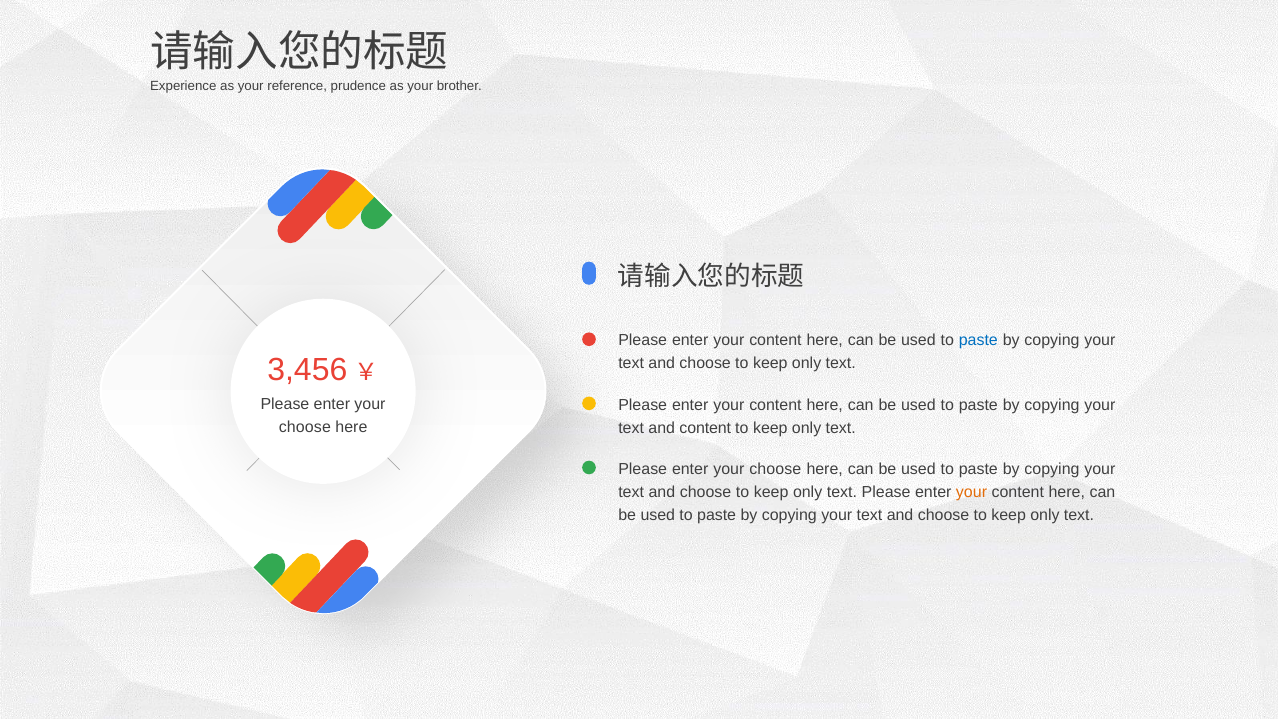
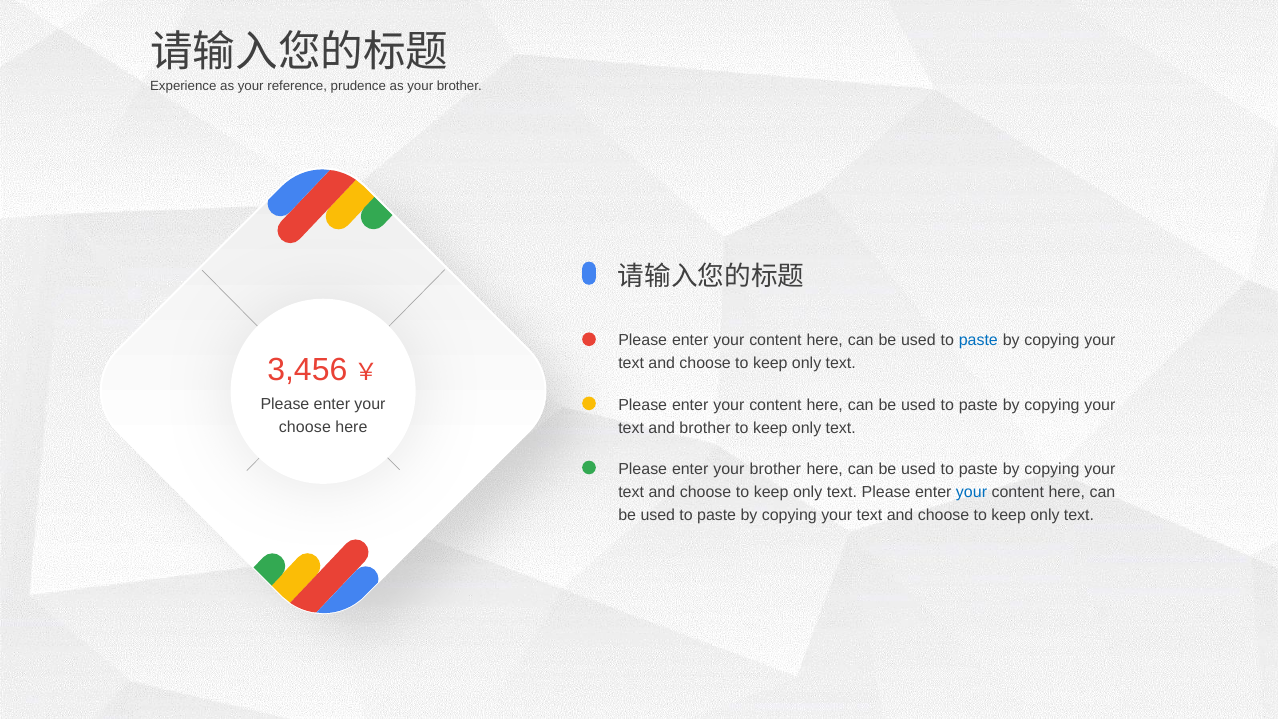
and content: content -> brother
choose at (775, 469): choose -> brother
your at (972, 492) colour: orange -> blue
